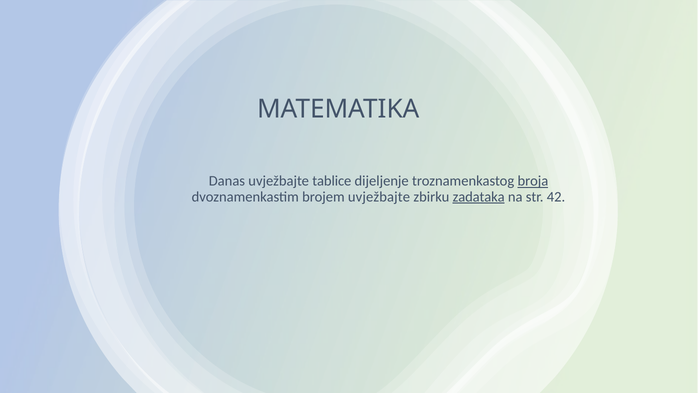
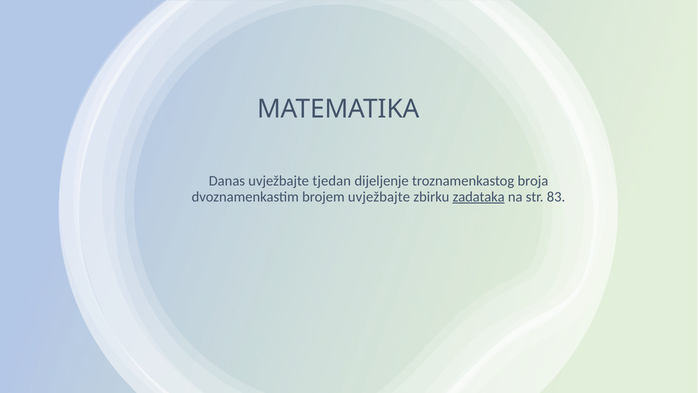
tablice: tablice -> tjedan
broja underline: present -> none
42: 42 -> 83
